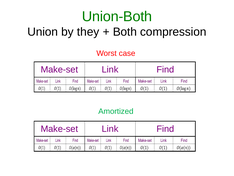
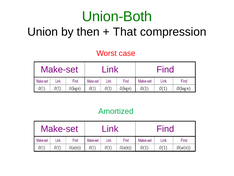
they: they -> then
Both: Both -> That
